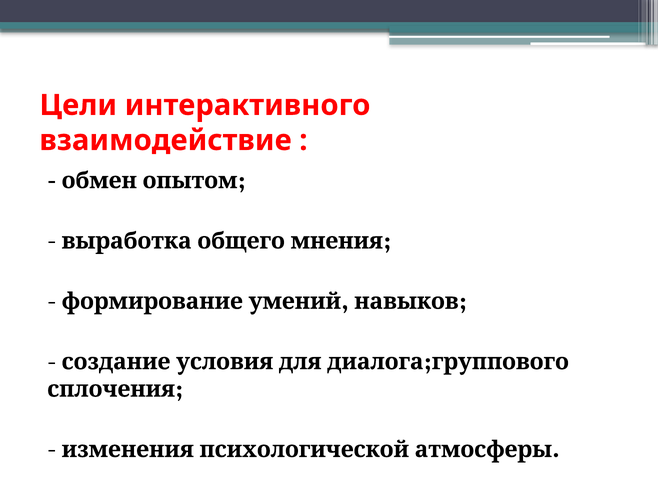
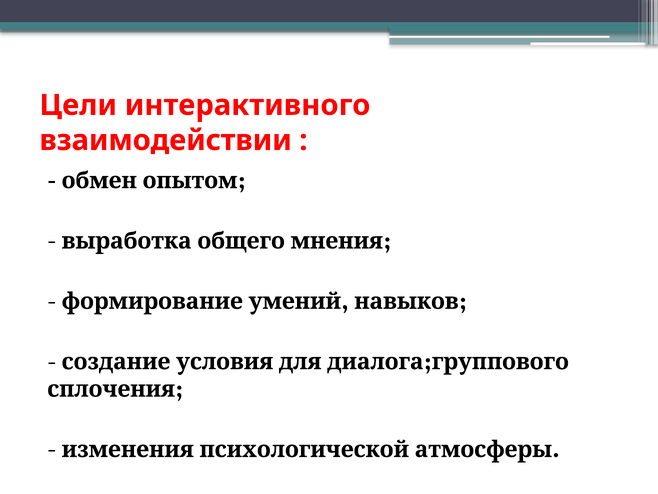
взаимодействие: взаимодействие -> взаимодействии
